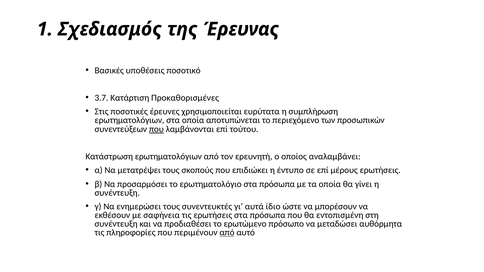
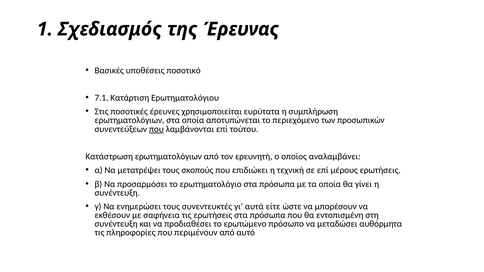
3.7: 3.7 -> 7.1
Προκαθορισμένες: Προκαθορισμένες -> Ερωτηματολόγιου
έντυπο: έντυπο -> τεχνική
ίδιο: ίδιο -> είτε
από at (227, 233) underline: present -> none
